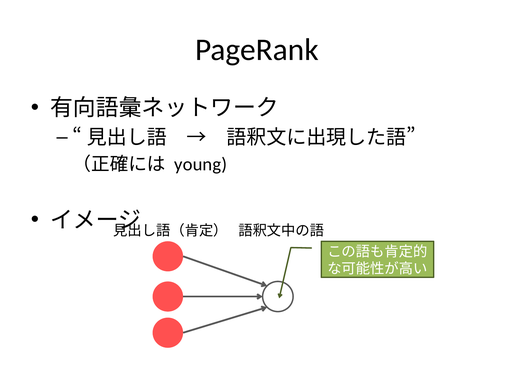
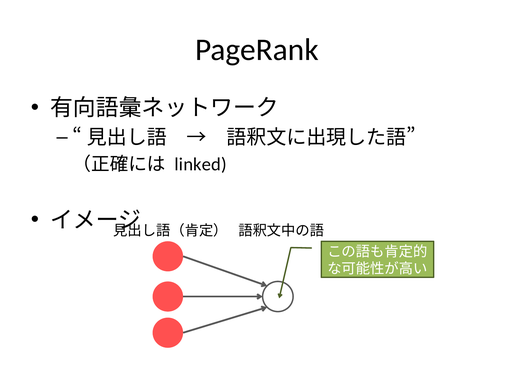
young: young -> linked
